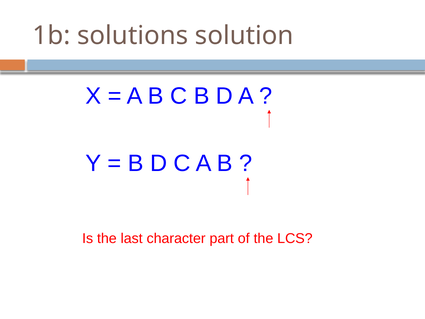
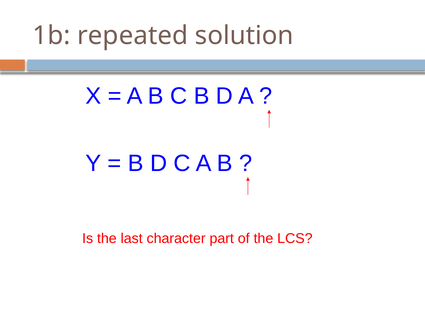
solutions: solutions -> repeated
